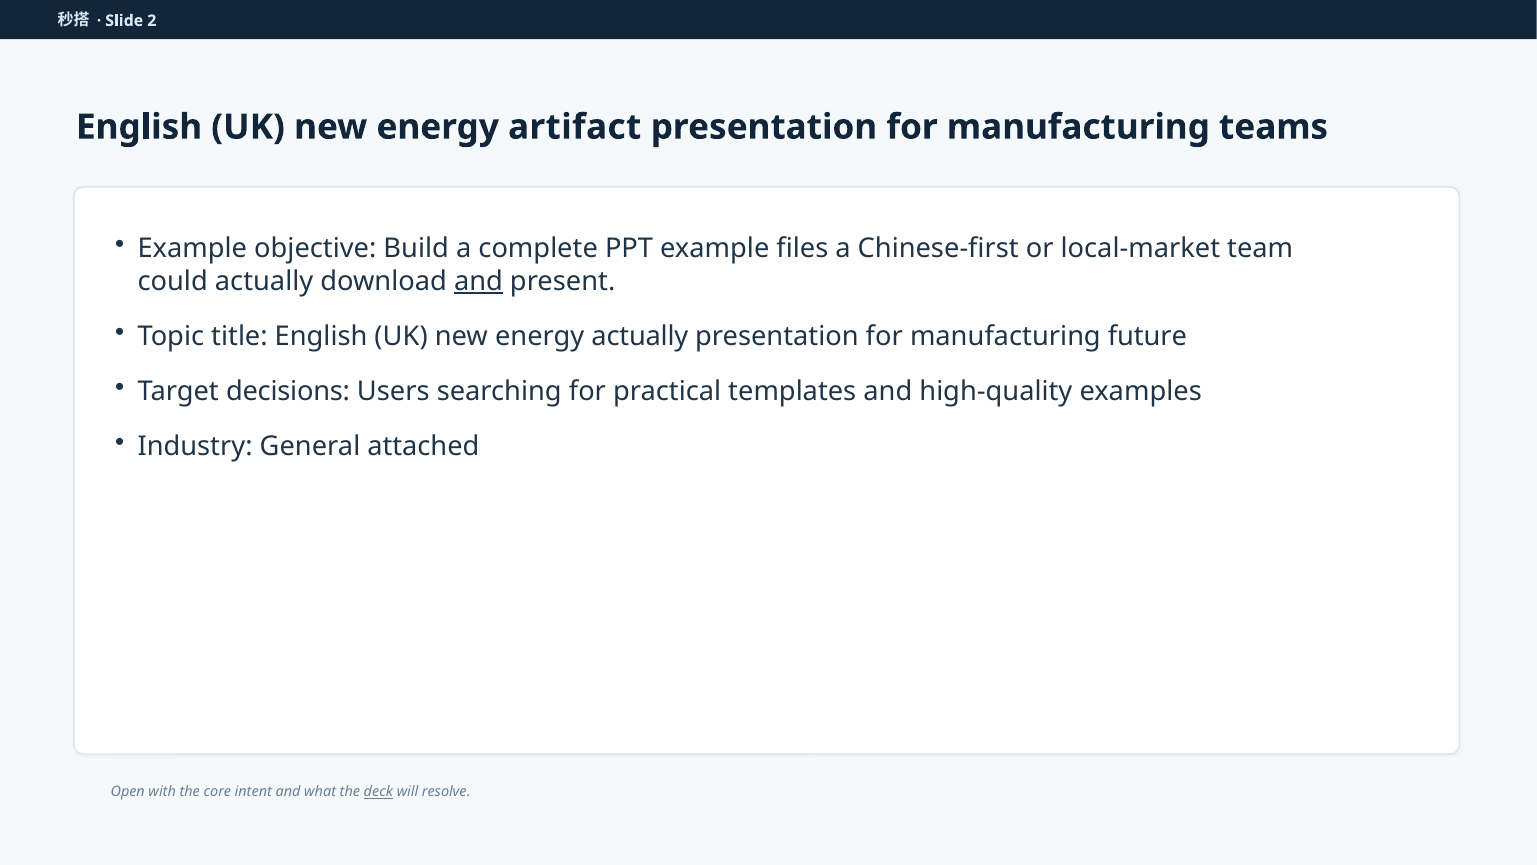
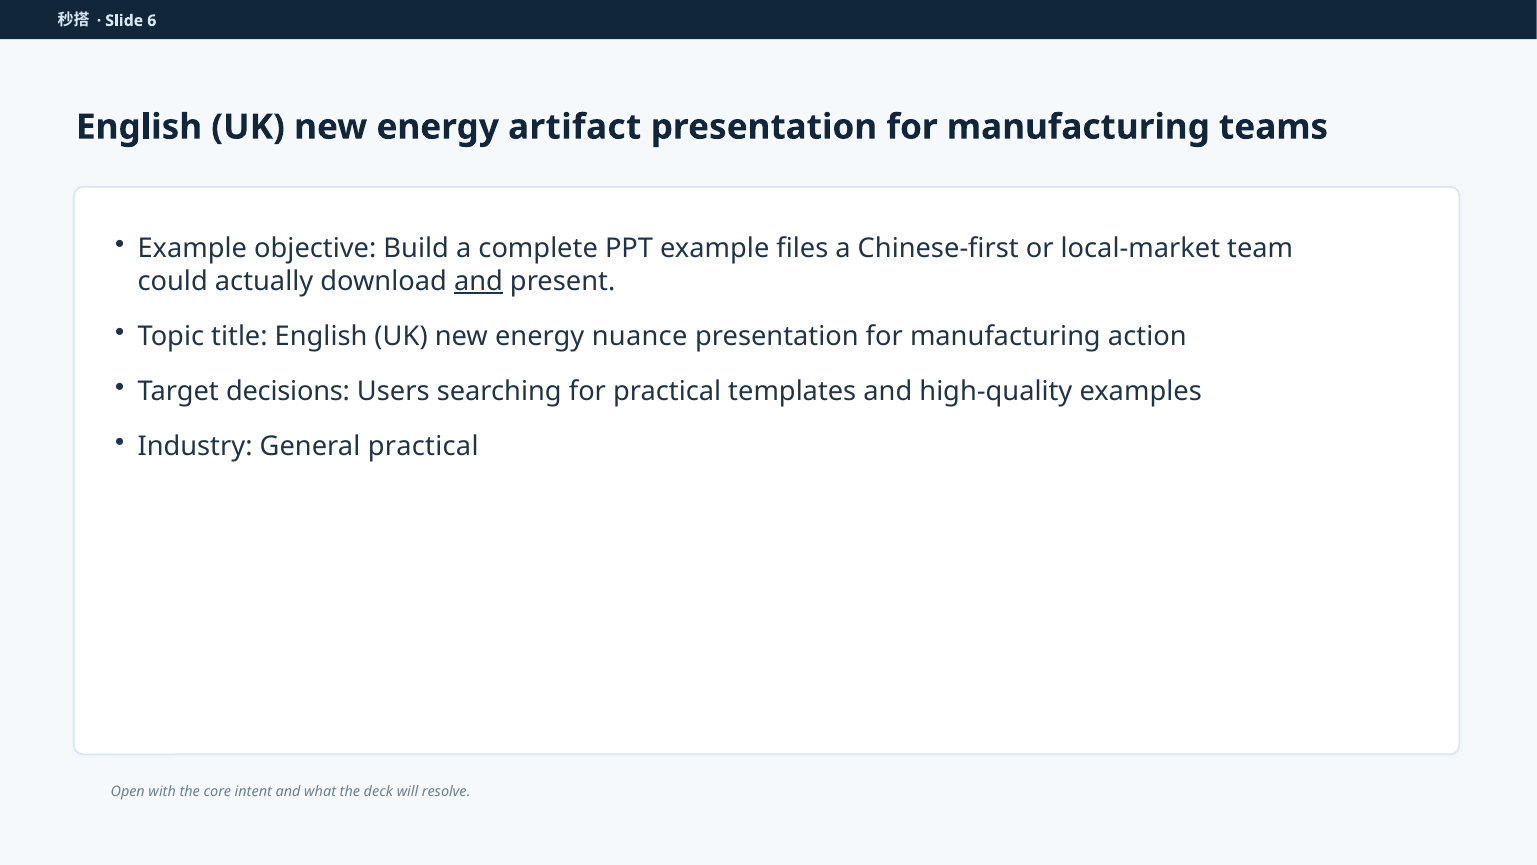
2: 2 -> 6
energy actually: actually -> nuance
future: future -> action
General attached: attached -> practical
deck underline: present -> none
